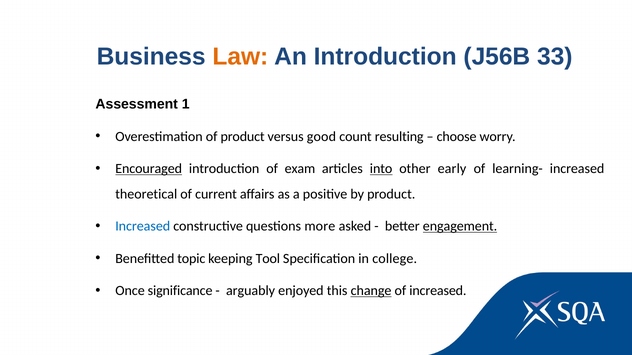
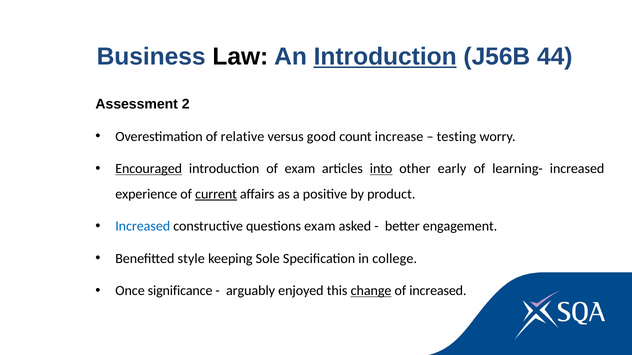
Law colour: orange -> black
Introduction at (385, 57) underline: none -> present
33: 33 -> 44
1: 1 -> 2
of product: product -> relative
resulting: resulting -> increase
choose: choose -> testing
theoretical: theoretical -> experience
current underline: none -> present
questions more: more -> exam
engagement underline: present -> none
topic: topic -> style
Tool: Tool -> Sole
